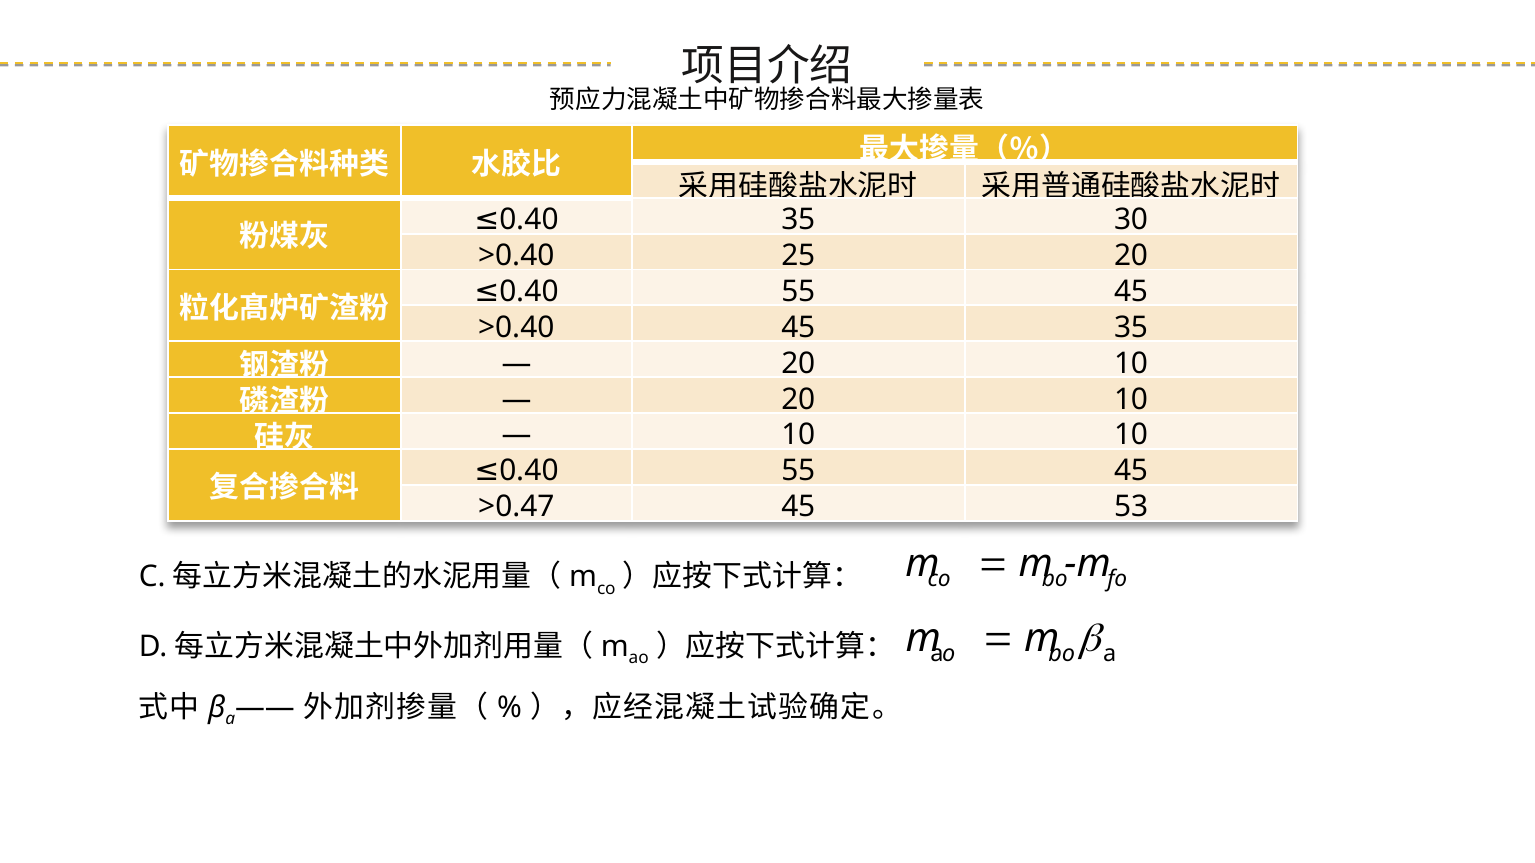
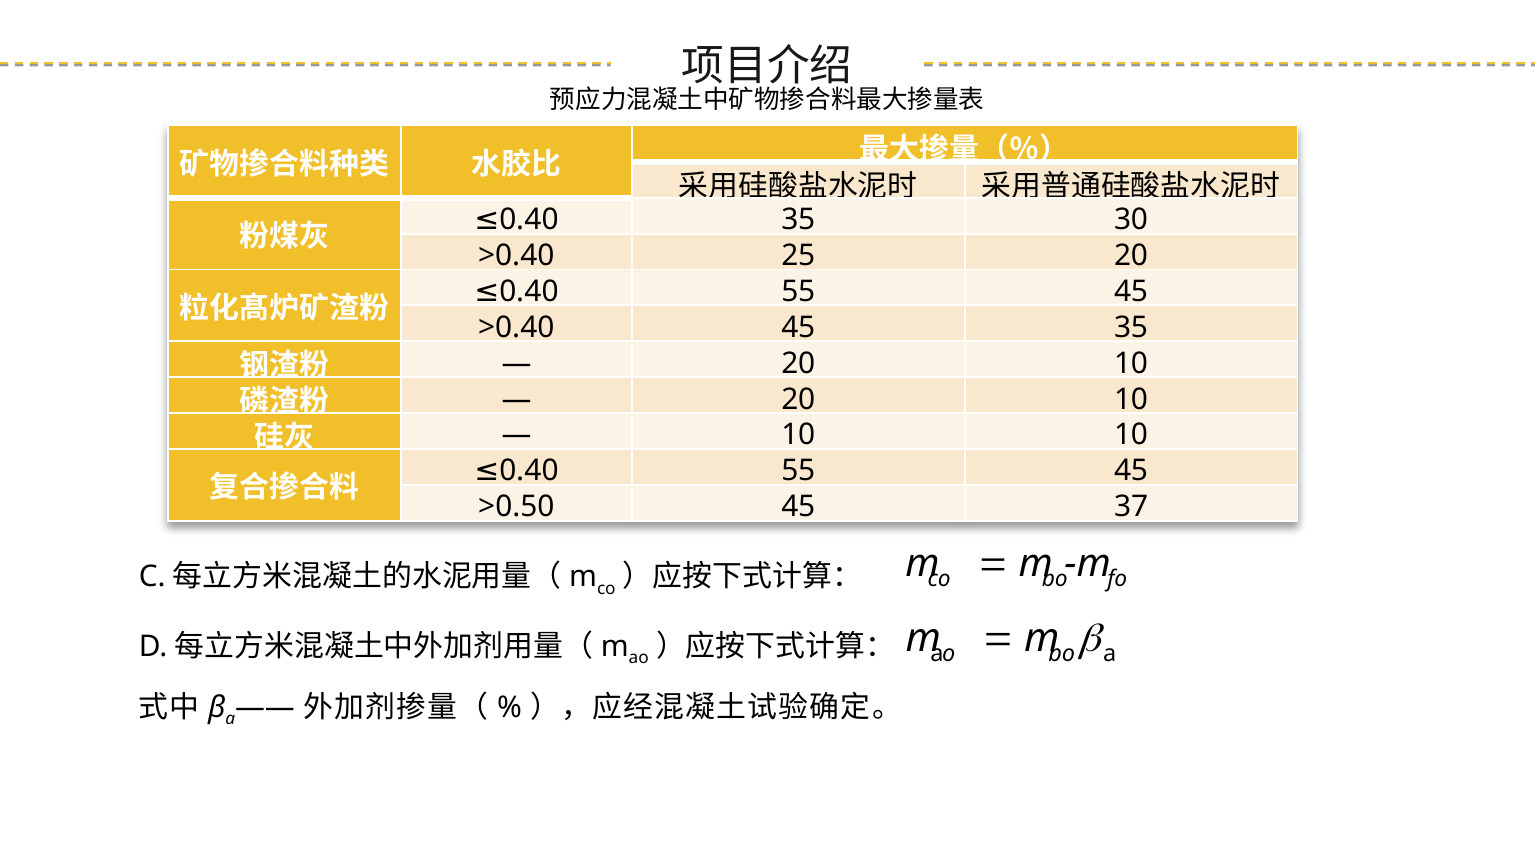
>0.47: >0.47 -> >0.50
53: 53 -> 37
